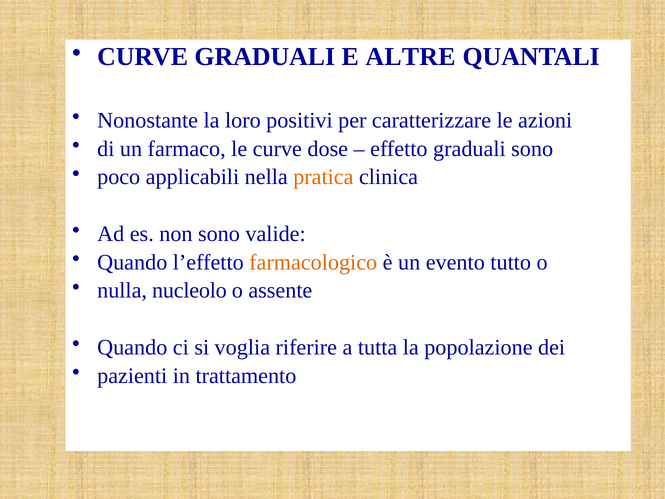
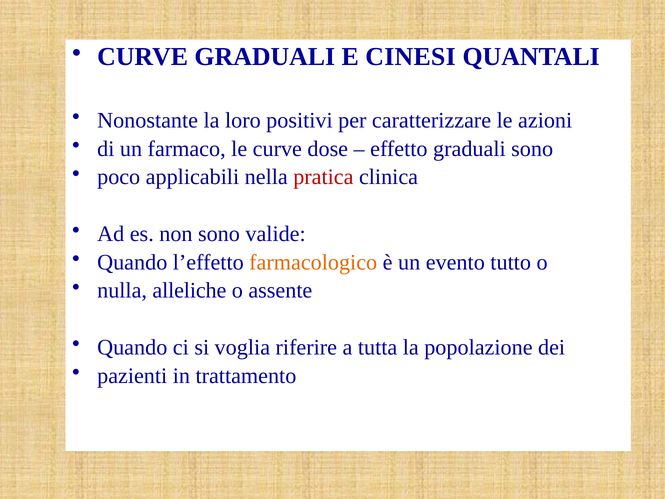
ALTRE: ALTRE -> CINESI
pratica colour: orange -> red
nucleolo: nucleolo -> alleliche
